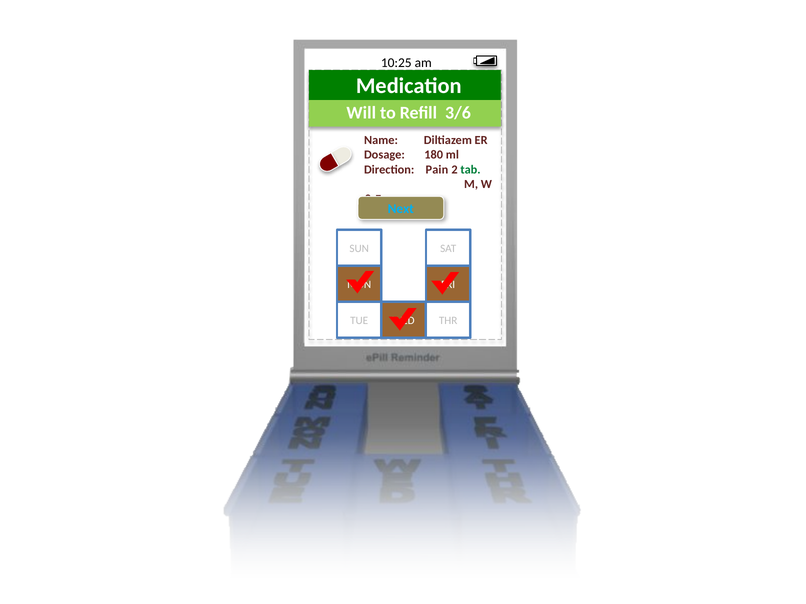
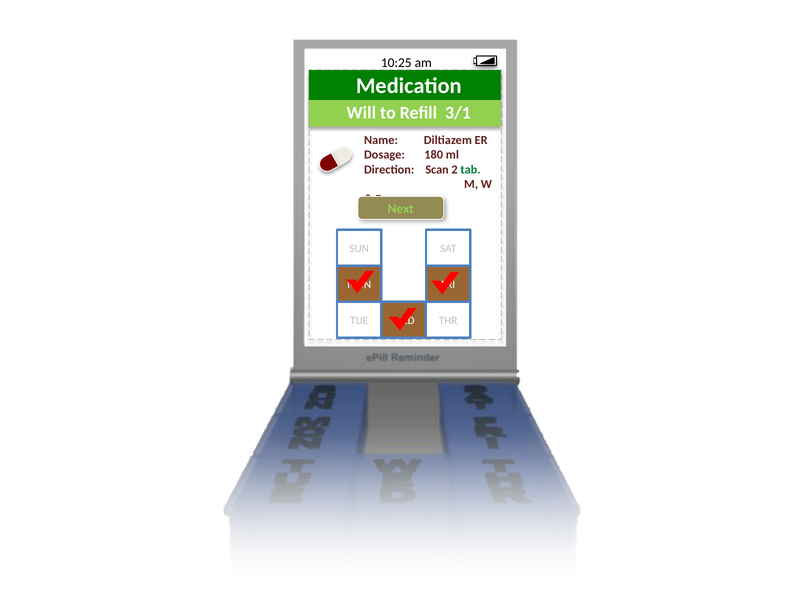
3/6: 3/6 -> 3/1
Pain: Pain -> Scan
Next colour: light blue -> light green
